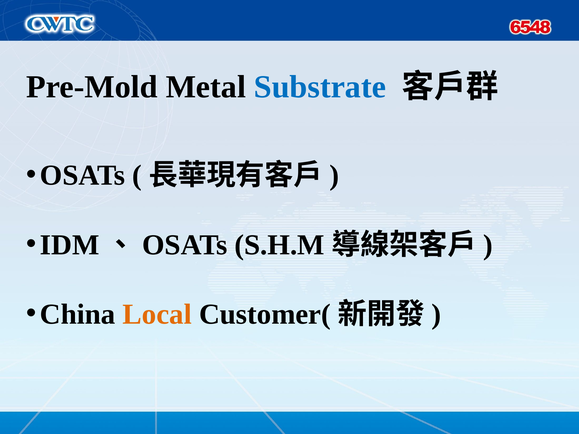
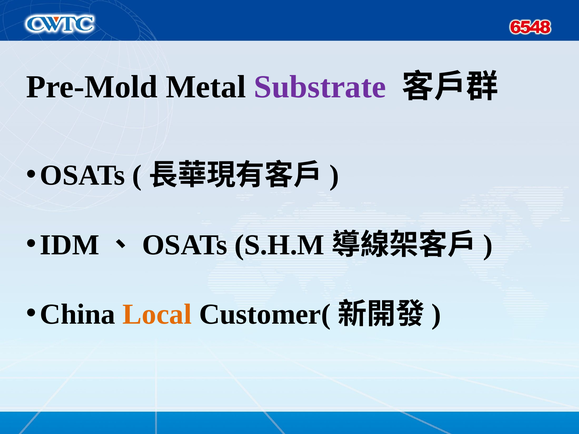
Substrate colour: blue -> purple
